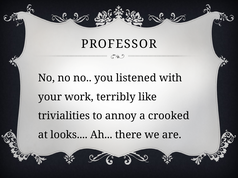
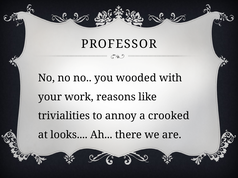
listened: listened -> wooded
terribly: terribly -> reasons
